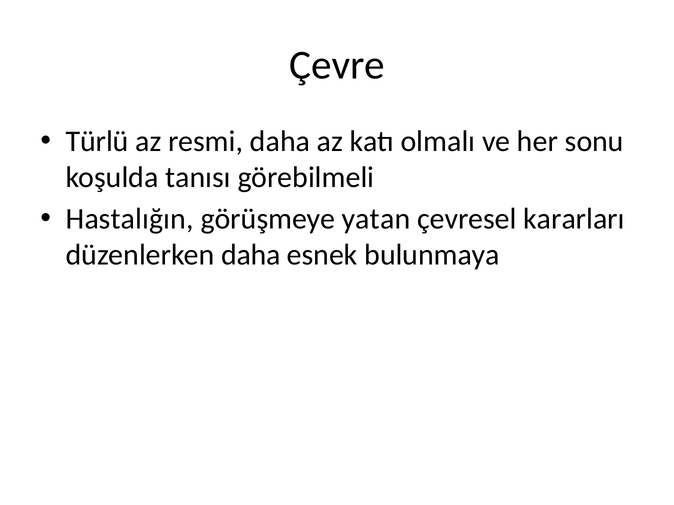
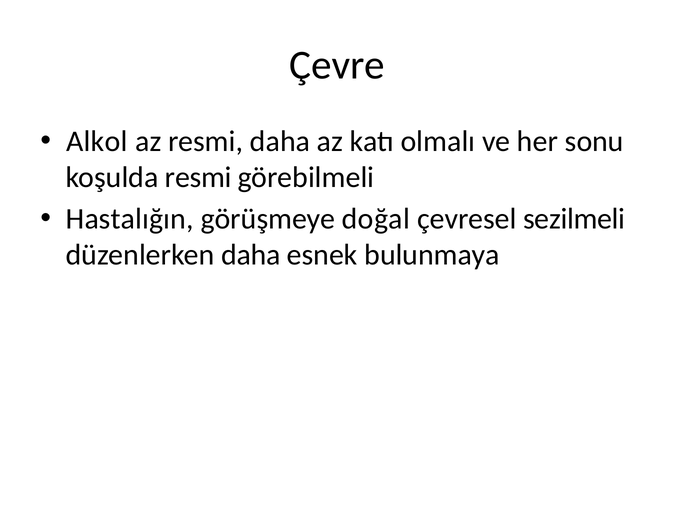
Türlü: Türlü -> Alkol
koşulda tanısı: tanısı -> resmi
yatan: yatan -> doğal
kararları: kararları -> sezilmeli
